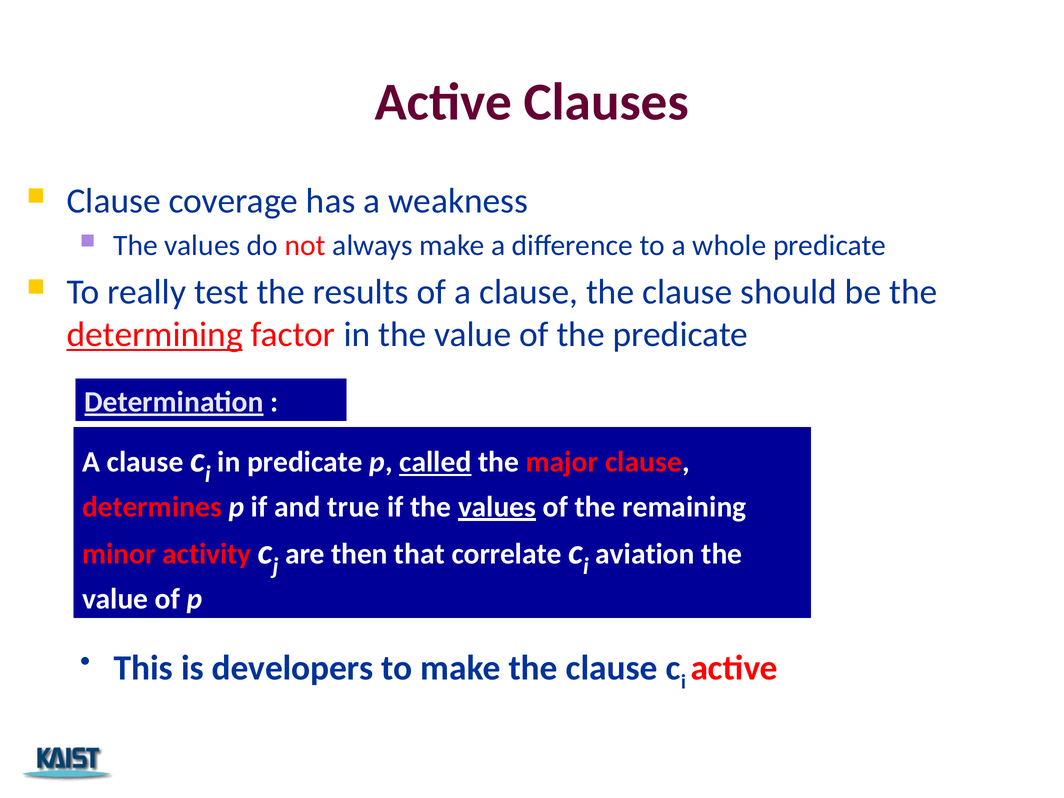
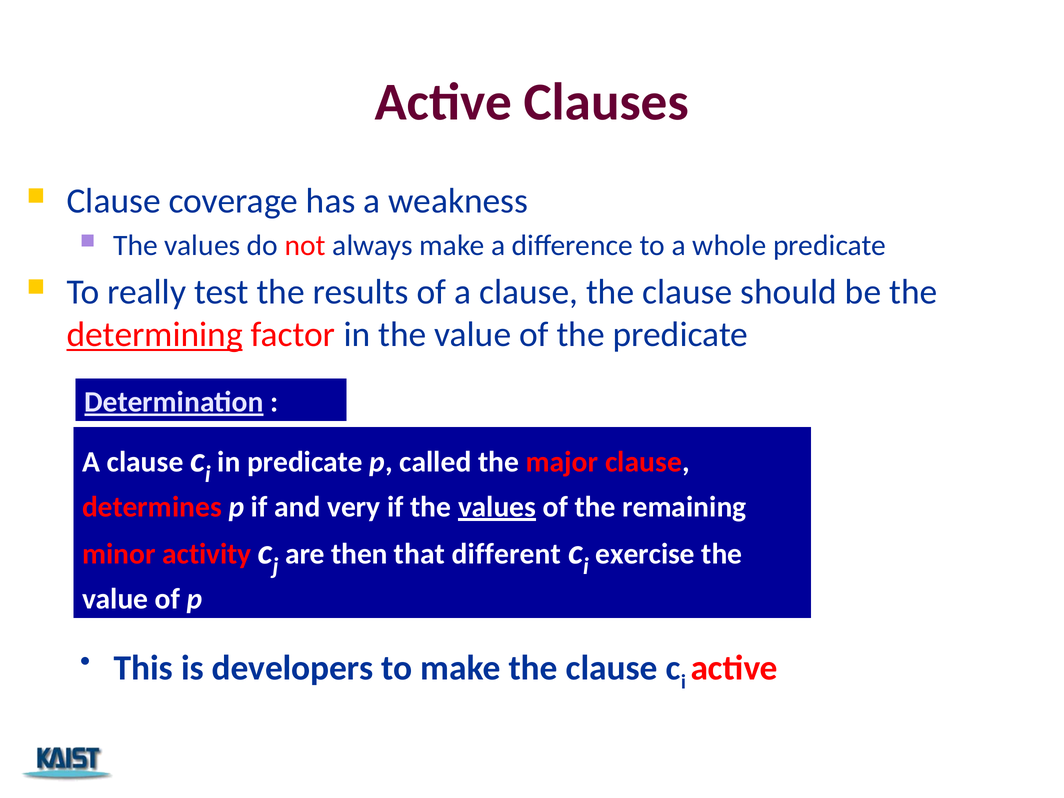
called underline: present -> none
true: true -> very
correlate: correlate -> different
aviation: aviation -> exercise
